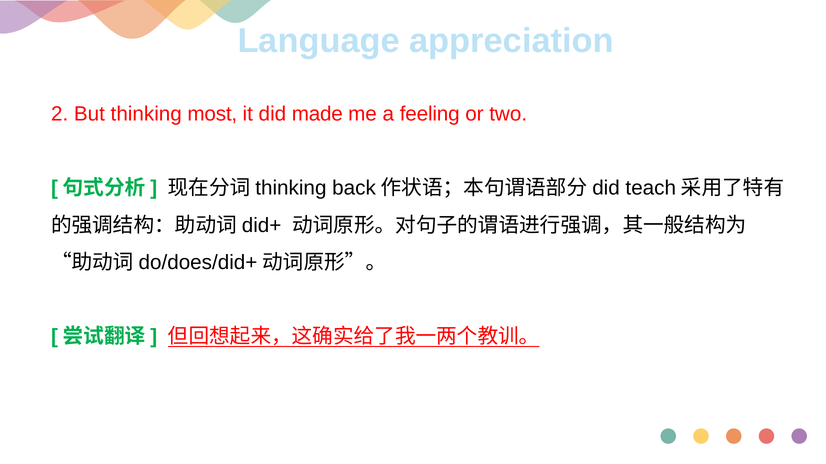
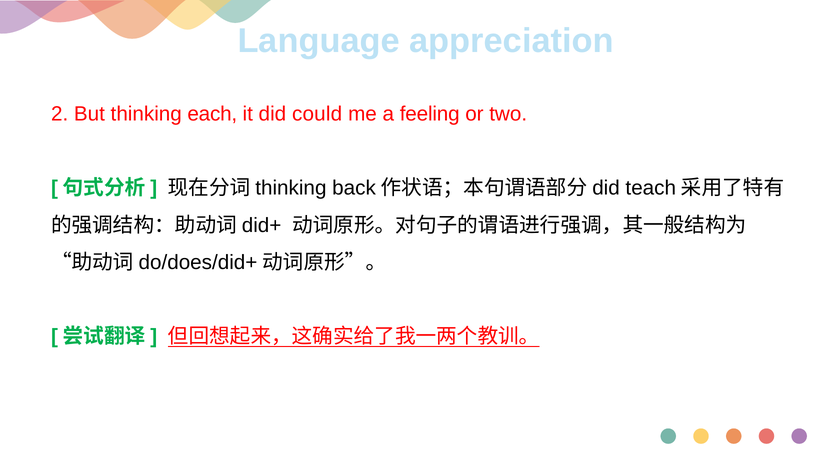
most: most -> each
made: made -> could
